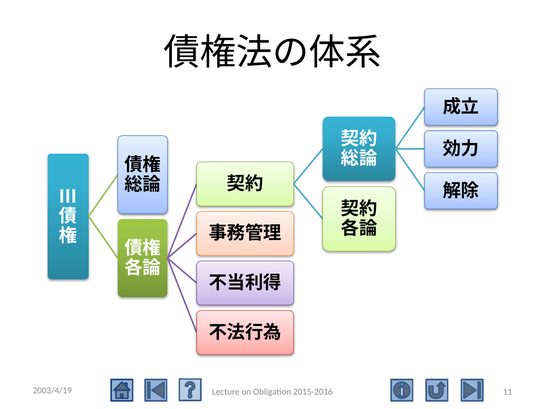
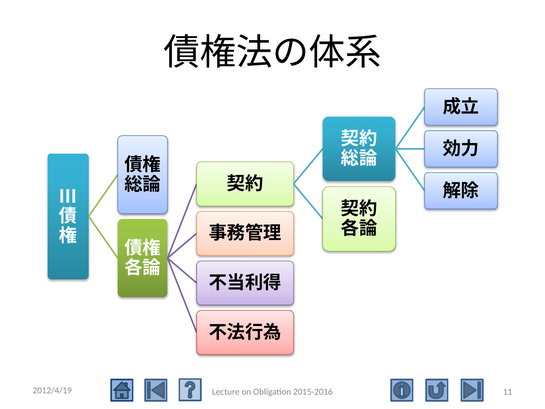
2003/4/19: 2003/4/19 -> 2012/4/19
